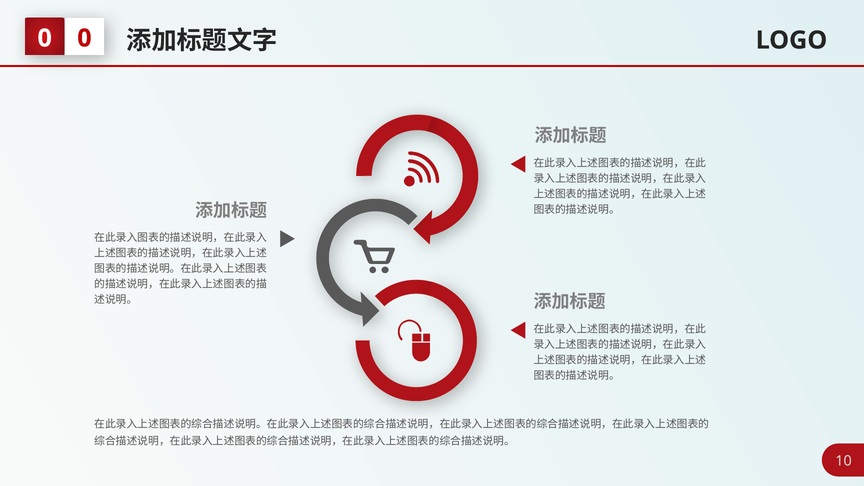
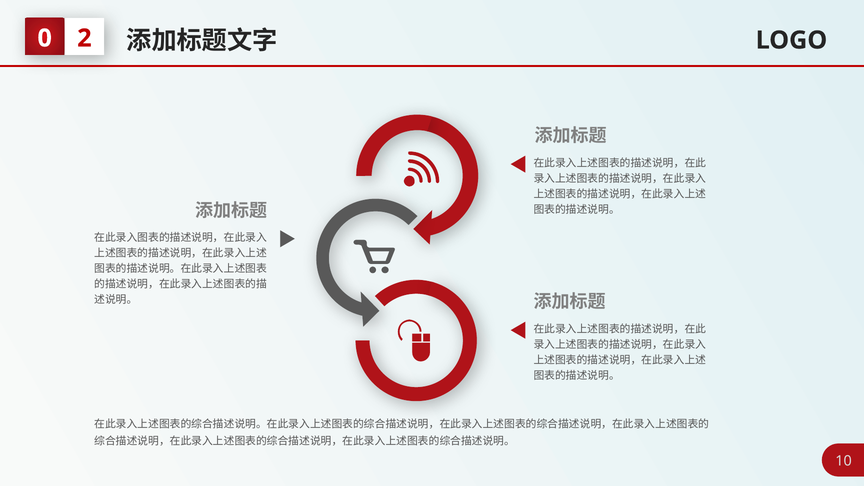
0 at (84, 38): 0 -> 2
